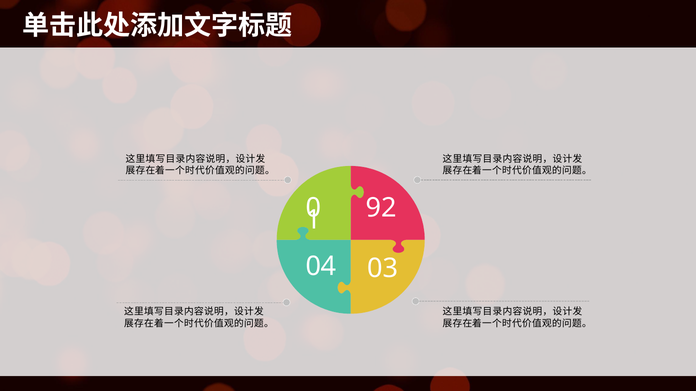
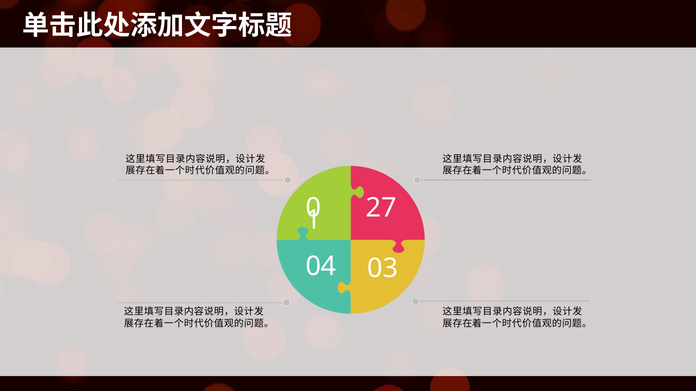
92: 92 -> 27
